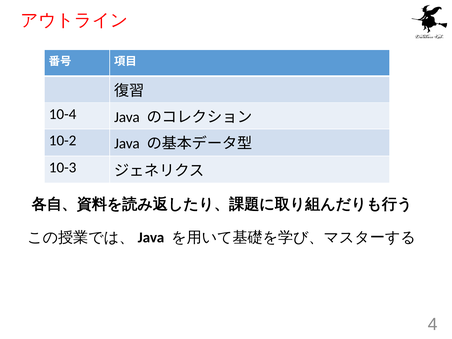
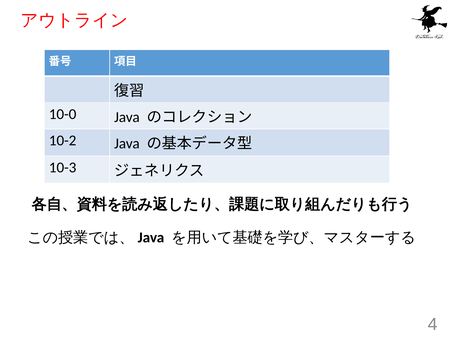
10-4: 10-4 -> 10-0
